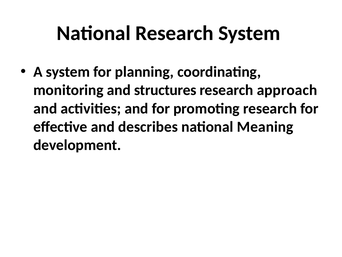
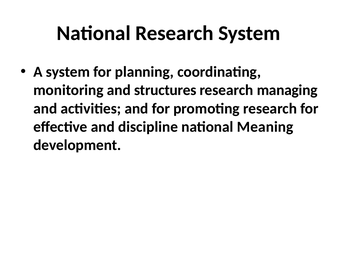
approach: approach -> managing
describes: describes -> discipline
